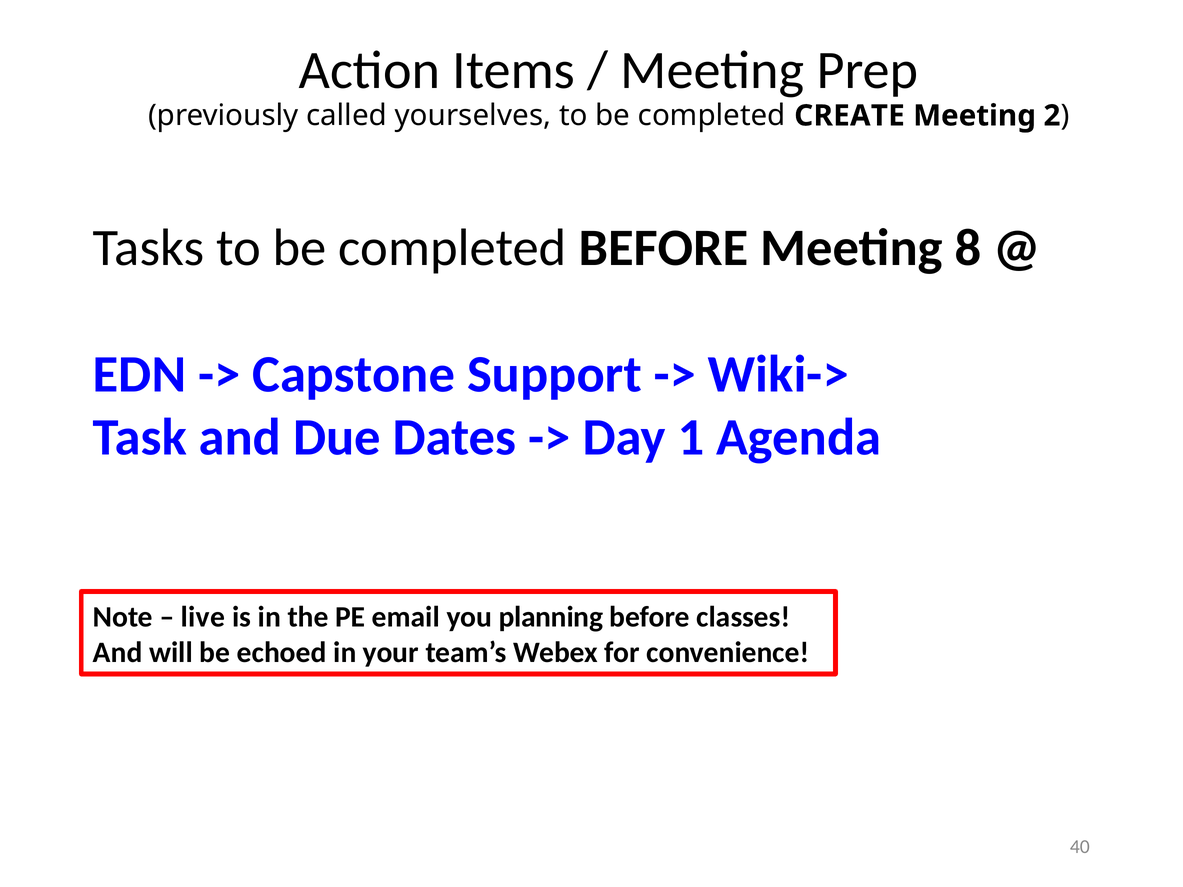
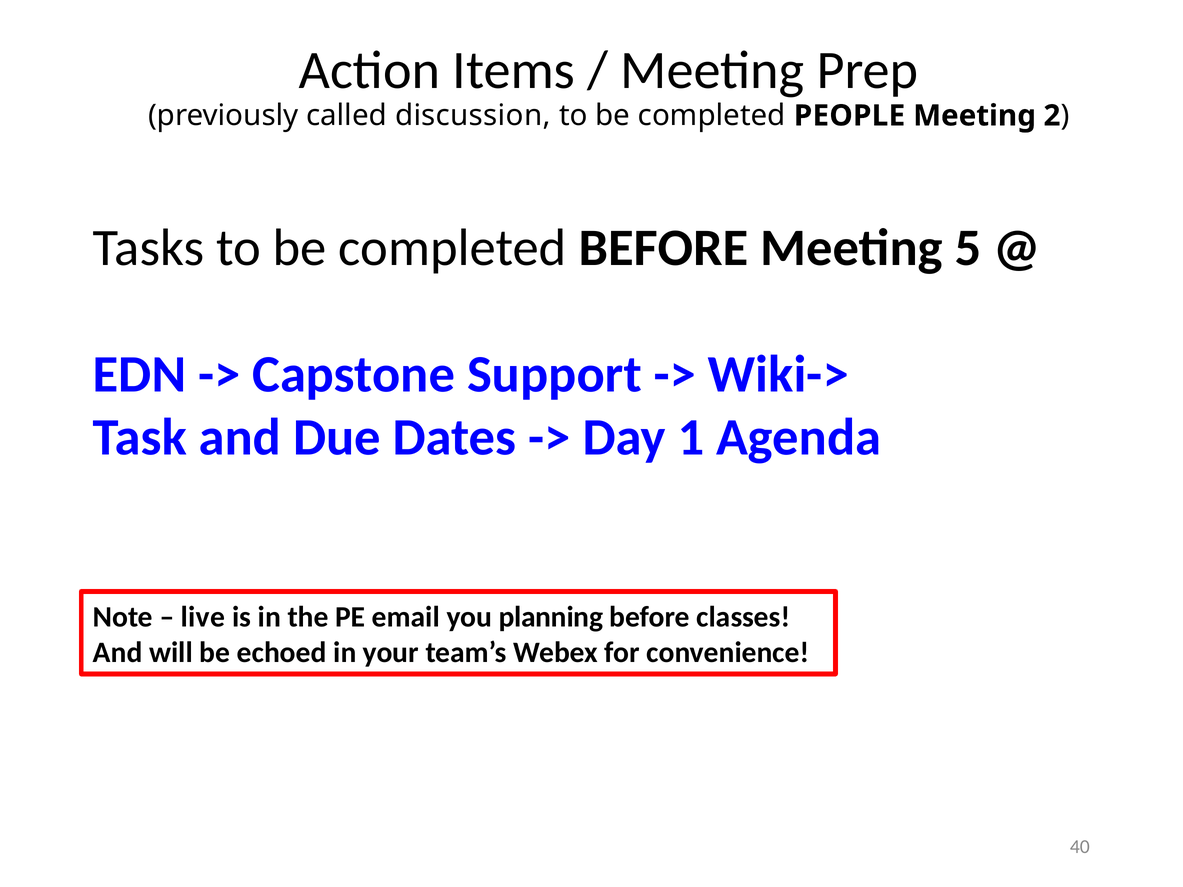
yourselves: yourselves -> discussion
CREATE: CREATE -> PEOPLE
8: 8 -> 5
